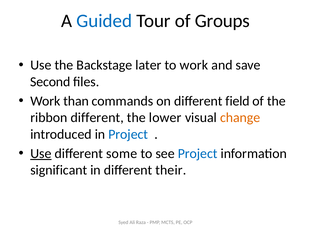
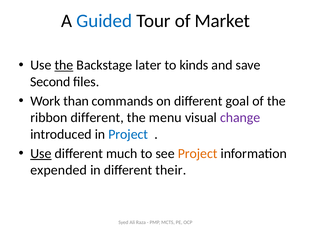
Groups: Groups -> Market
the at (64, 65) underline: none -> present
to work: work -> kinds
field: field -> goal
lower: lower -> menu
change colour: orange -> purple
some: some -> much
Project at (198, 154) colour: blue -> orange
significant: significant -> expended
